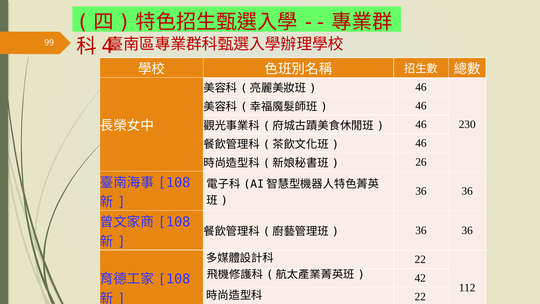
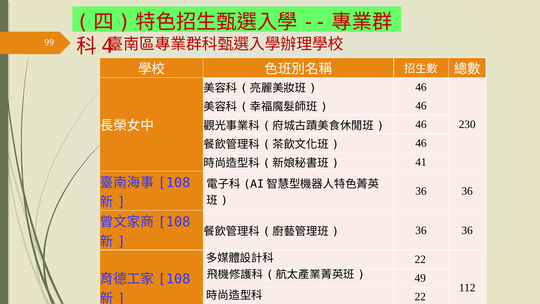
26: 26 -> 41
42: 42 -> 49
